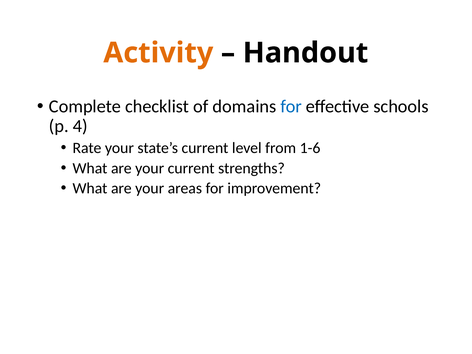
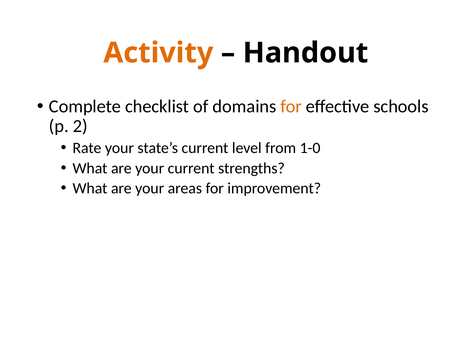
for at (291, 106) colour: blue -> orange
4: 4 -> 2
1-6: 1-6 -> 1-0
